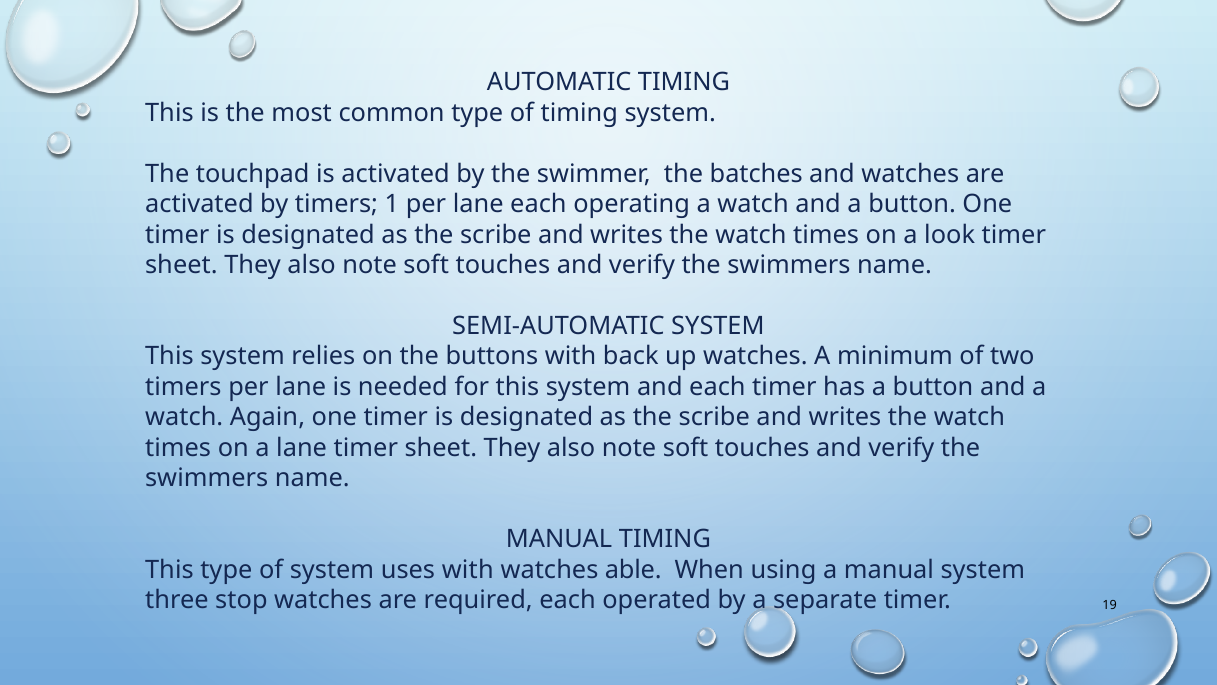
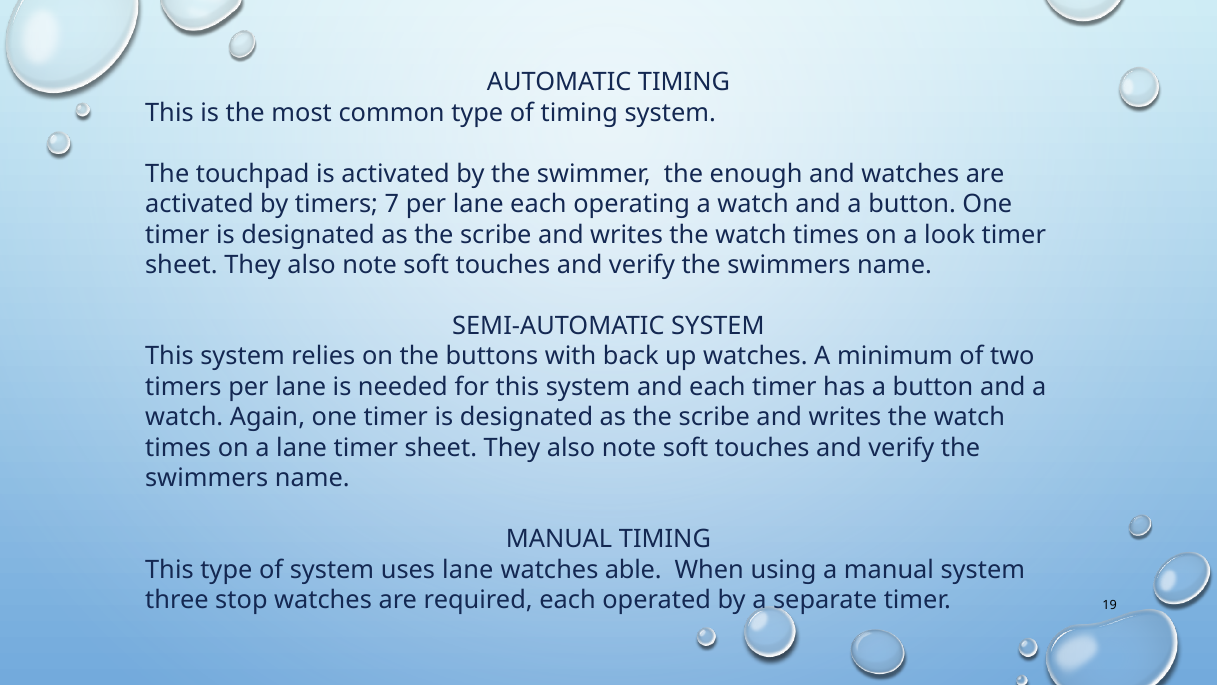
batches: batches -> enough
1: 1 -> 7
uses with: with -> lane
